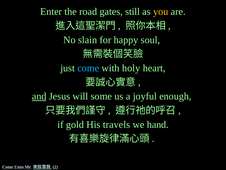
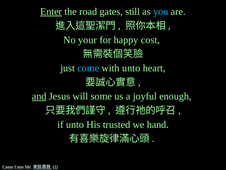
Enter underline: none -> present
you colour: yellow -> light blue
slain: slain -> your
soul: soul -> cost
with holy: holy -> unto
if gold: gold -> unto
travels: travels -> trusted
